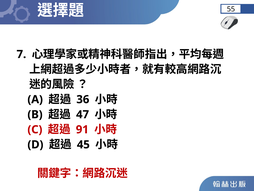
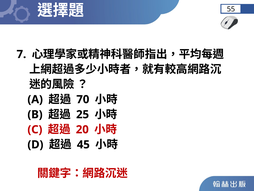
36: 36 -> 70
47: 47 -> 25
91: 91 -> 20
